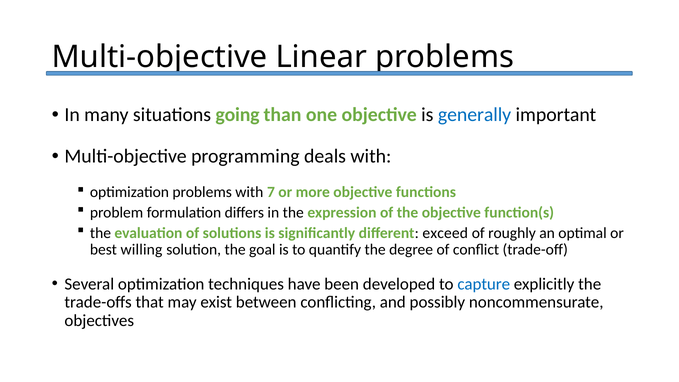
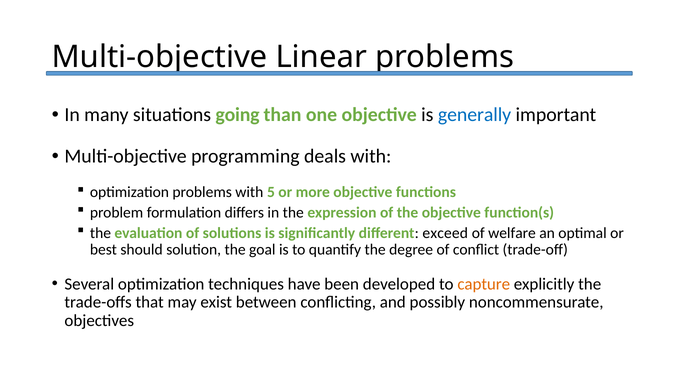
7: 7 -> 5
roughly: roughly -> welfare
willing: willing -> should
capture colour: blue -> orange
